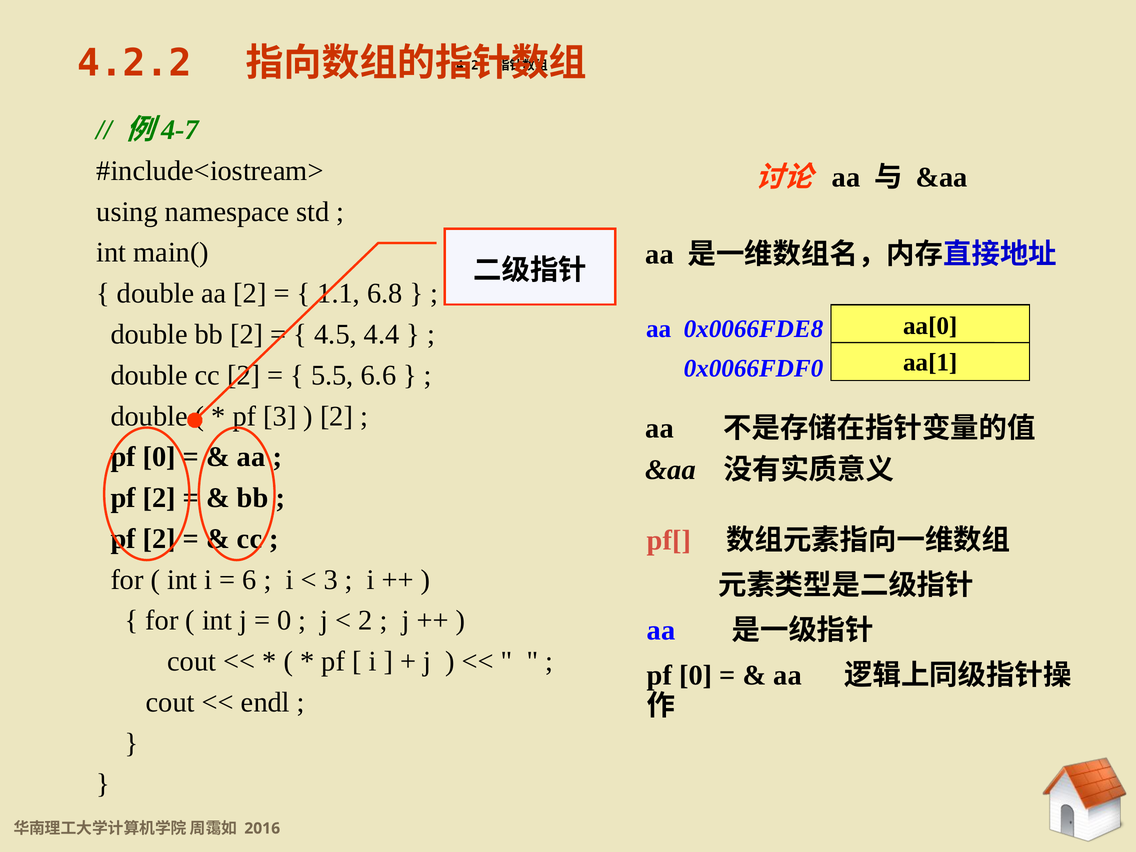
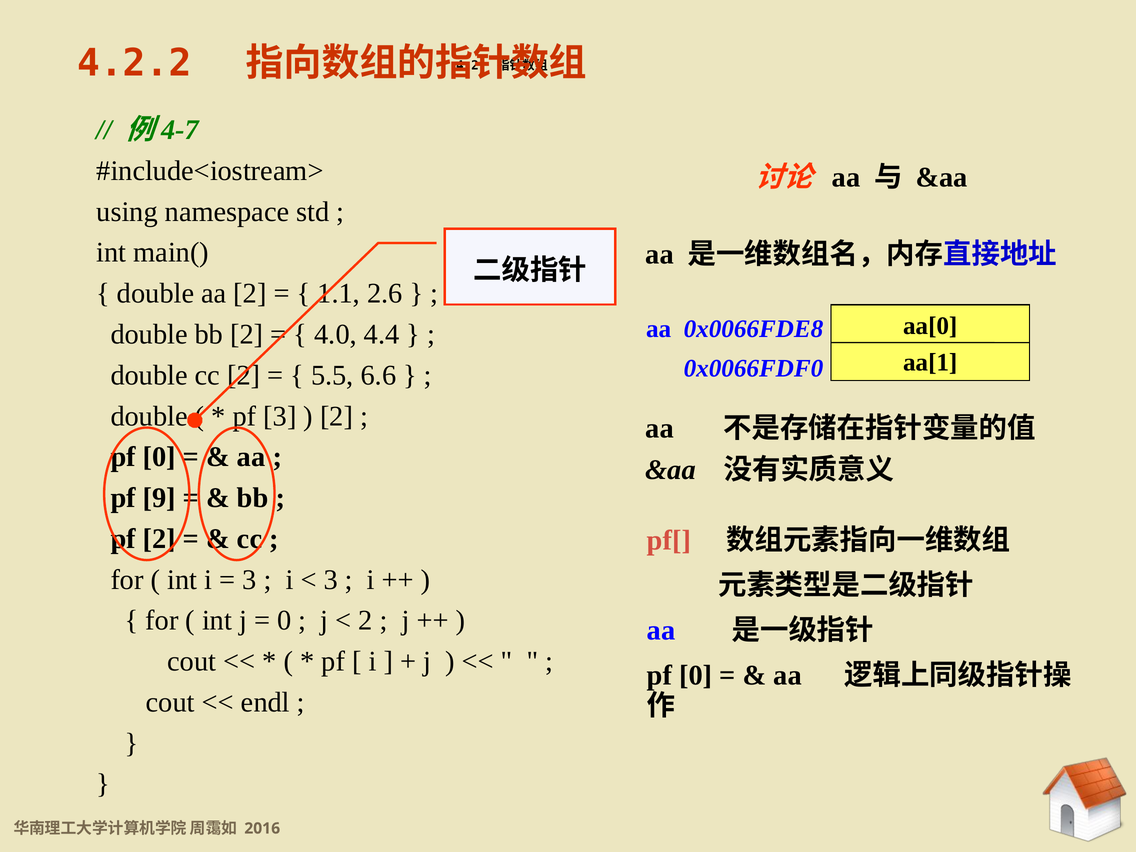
6.8: 6.8 -> 2.6
4.5: 4.5 -> 4.0
2 at (159, 498): 2 -> 9
6 at (249, 580): 6 -> 3
